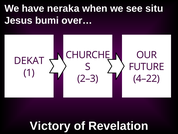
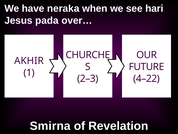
situ: situ -> hari
bumi: bumi -> pada
DEKAT: DEKAT -> AKHIR
Victory: Victory -> Smirna
